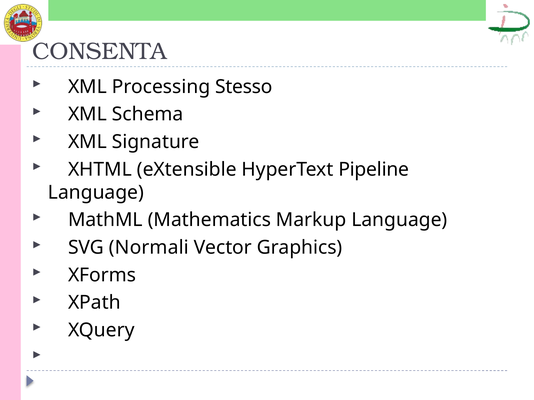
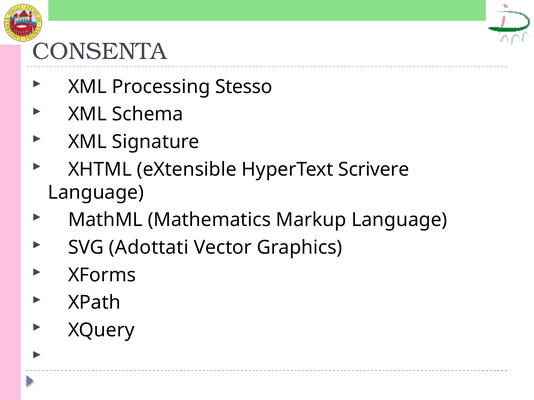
Pipeline: Pipeline -> Scrivere
Normali: Normali -> Adottati
